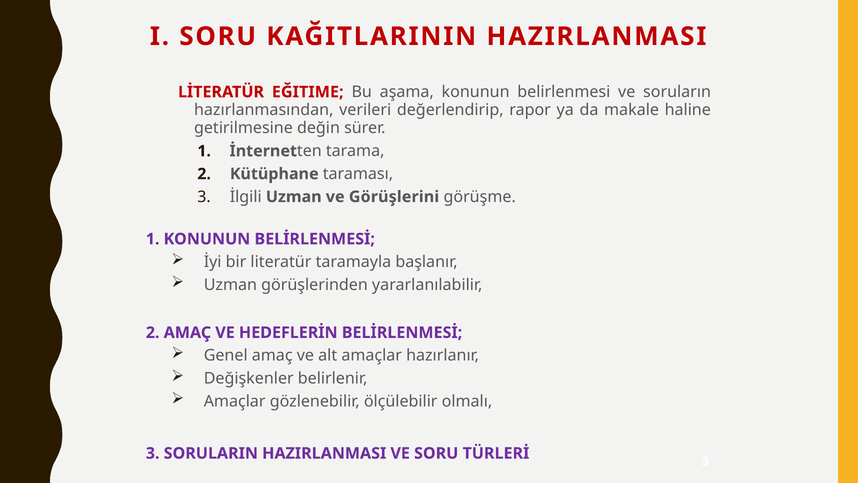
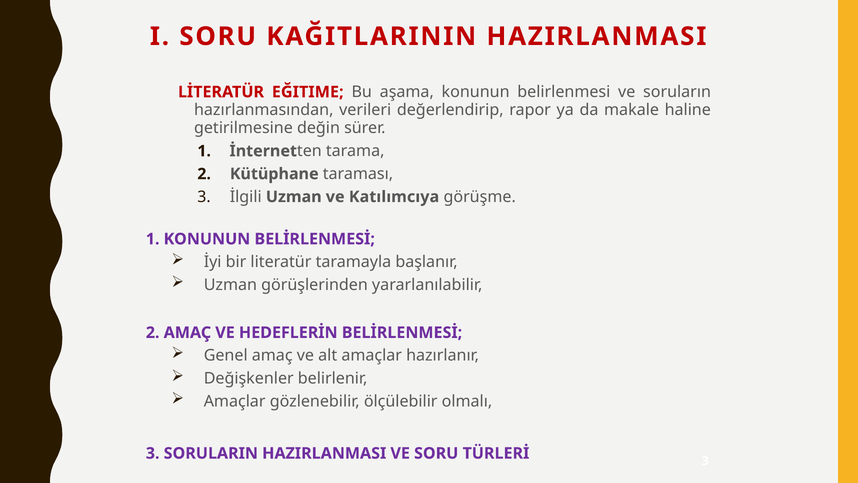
Görüşlerini: Görüşlerini -> Katılımcıya
